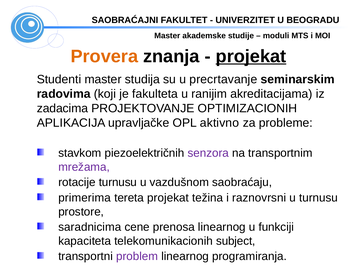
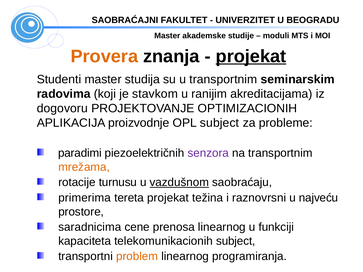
u precrtavanje: precrtavanje -> transportnim
fakulteta: fakulteta -> stavkom
zadacima: zadacima -> dogovoru
upravljačke: upravljačke -> proizvodnje
OPL aktivno: aktivno -> subject
stavkom: stavkom -> paradimi
mrežama colour: purple -> orange
vazdušnom underline: none -> present
u turnusu: turnusu -> najveću
problem colour: purple -> orange
